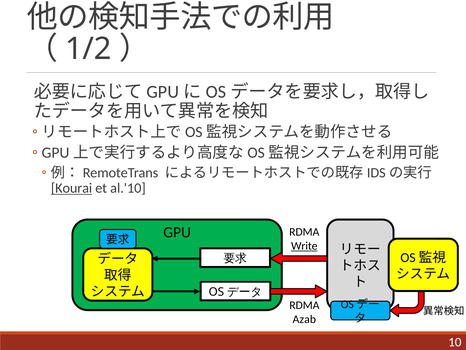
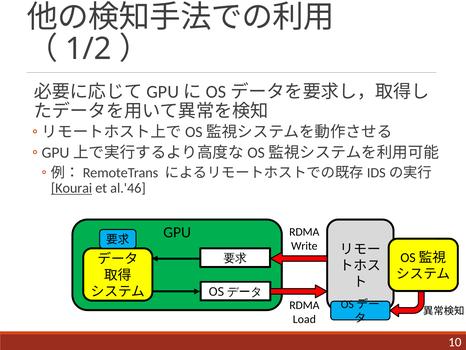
al.'10: al.'10 -> al.'46
Write underline: present -> none
Azab: Azab -> Load
